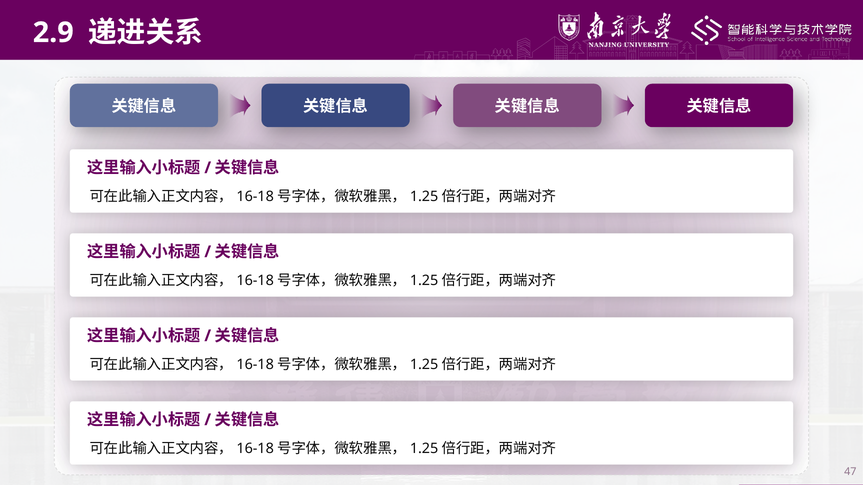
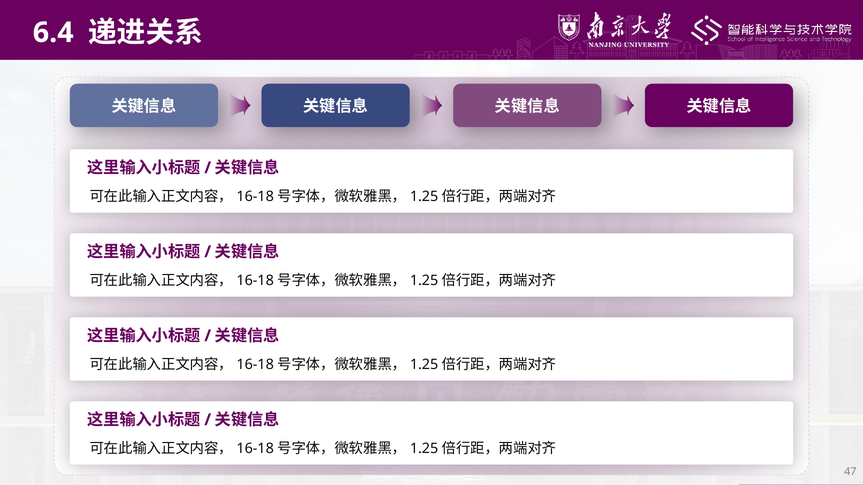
2.9: 2.9 -> 6.4
